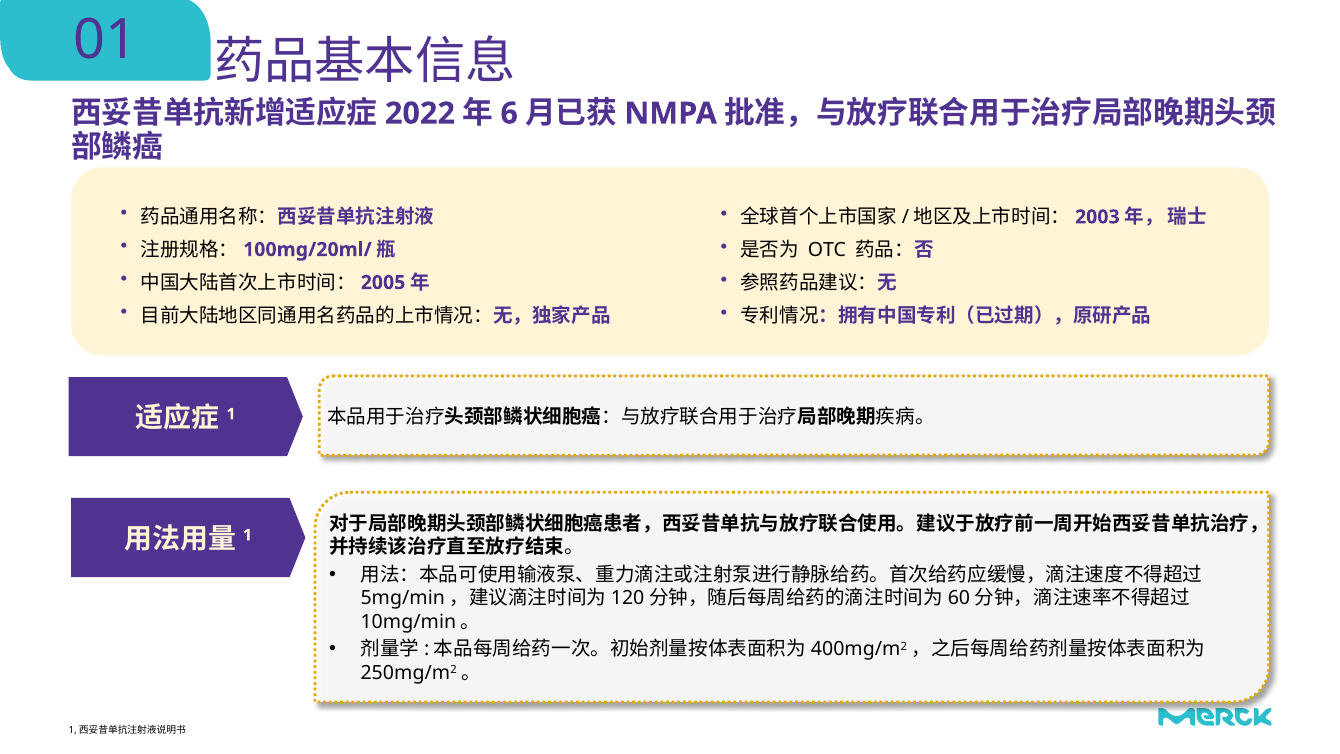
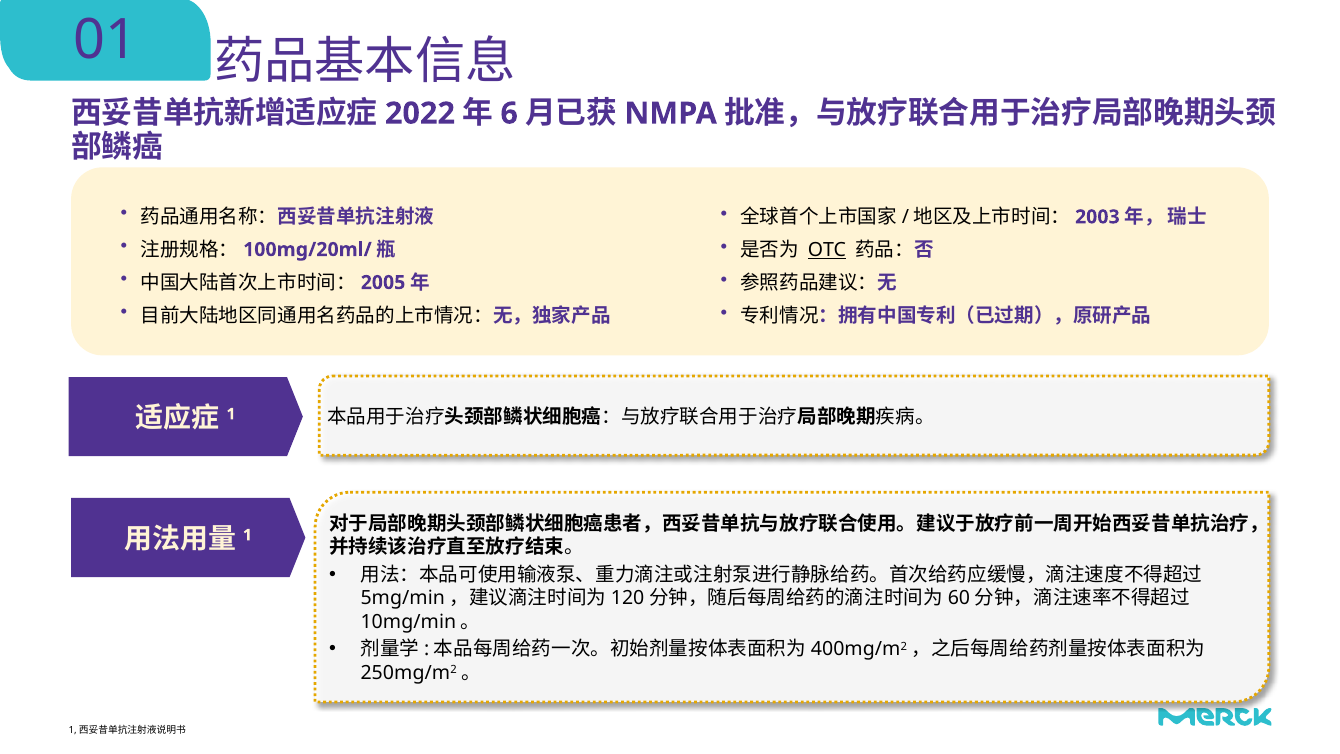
OTC underline: none -> present
